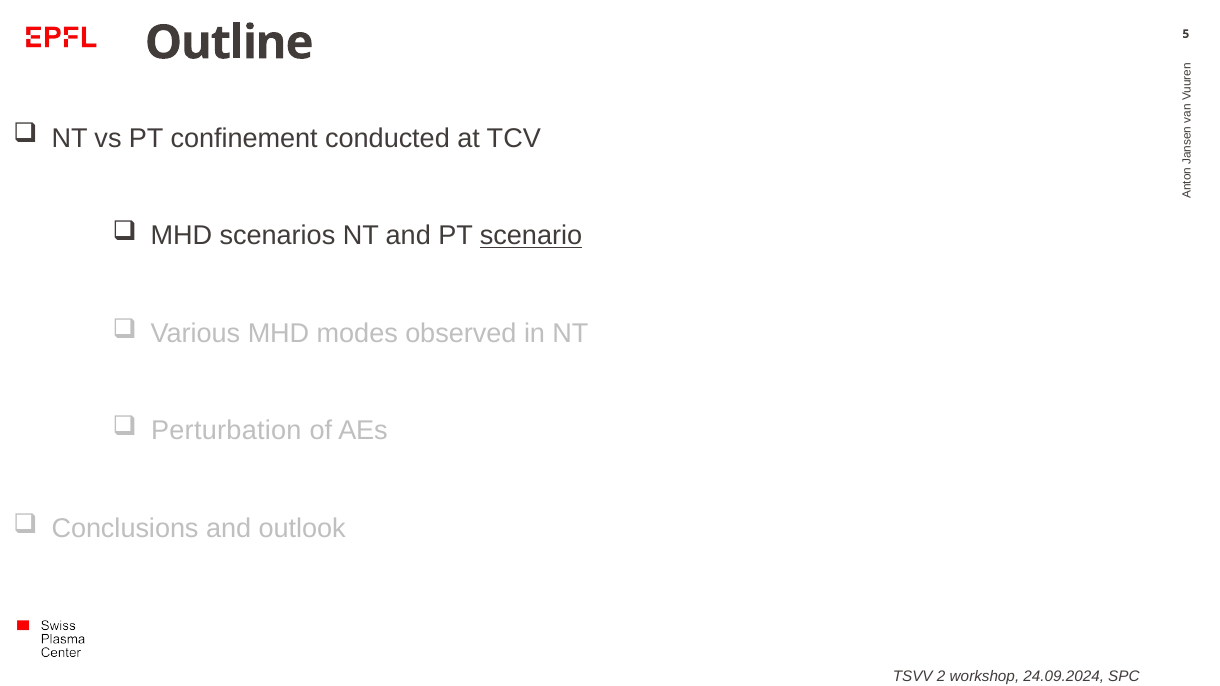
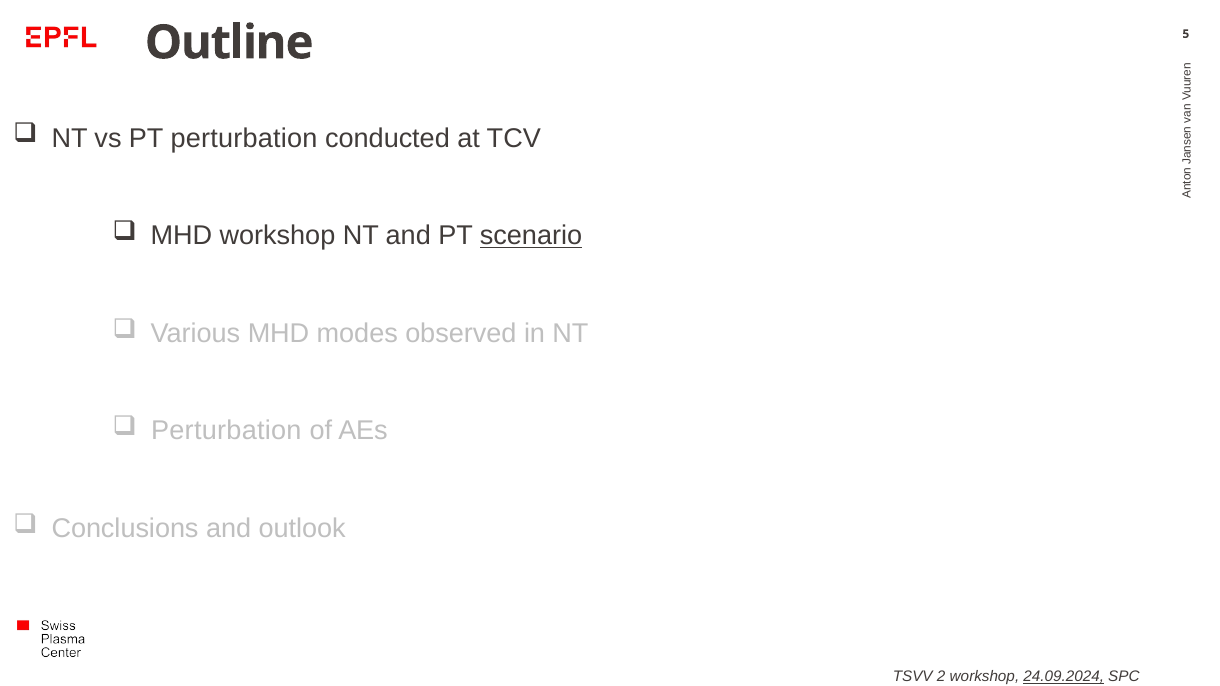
PT confinement: confinement -> perturbation
MHD scenarios: scenarios -> workshop
24.09.2024 underline: none -> present
